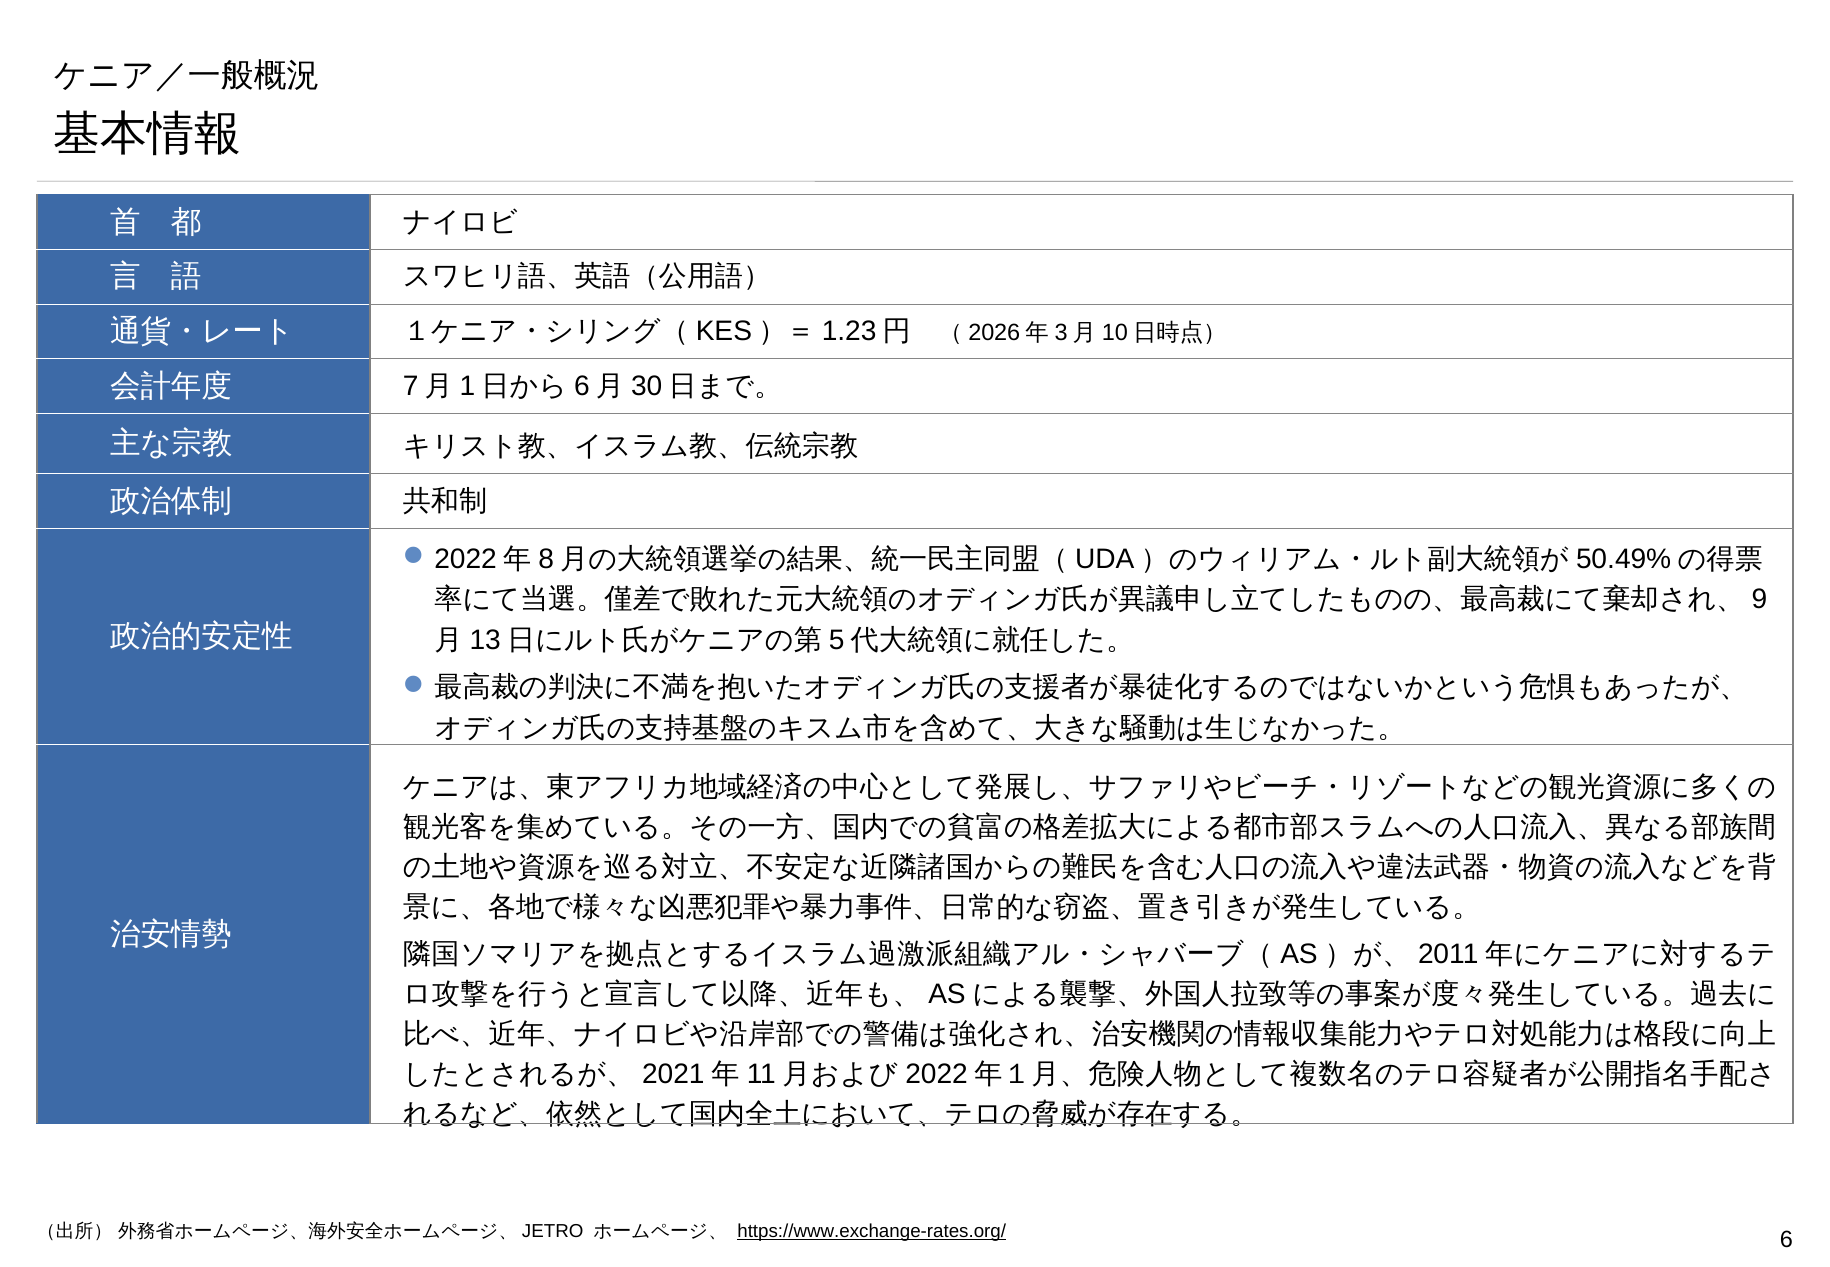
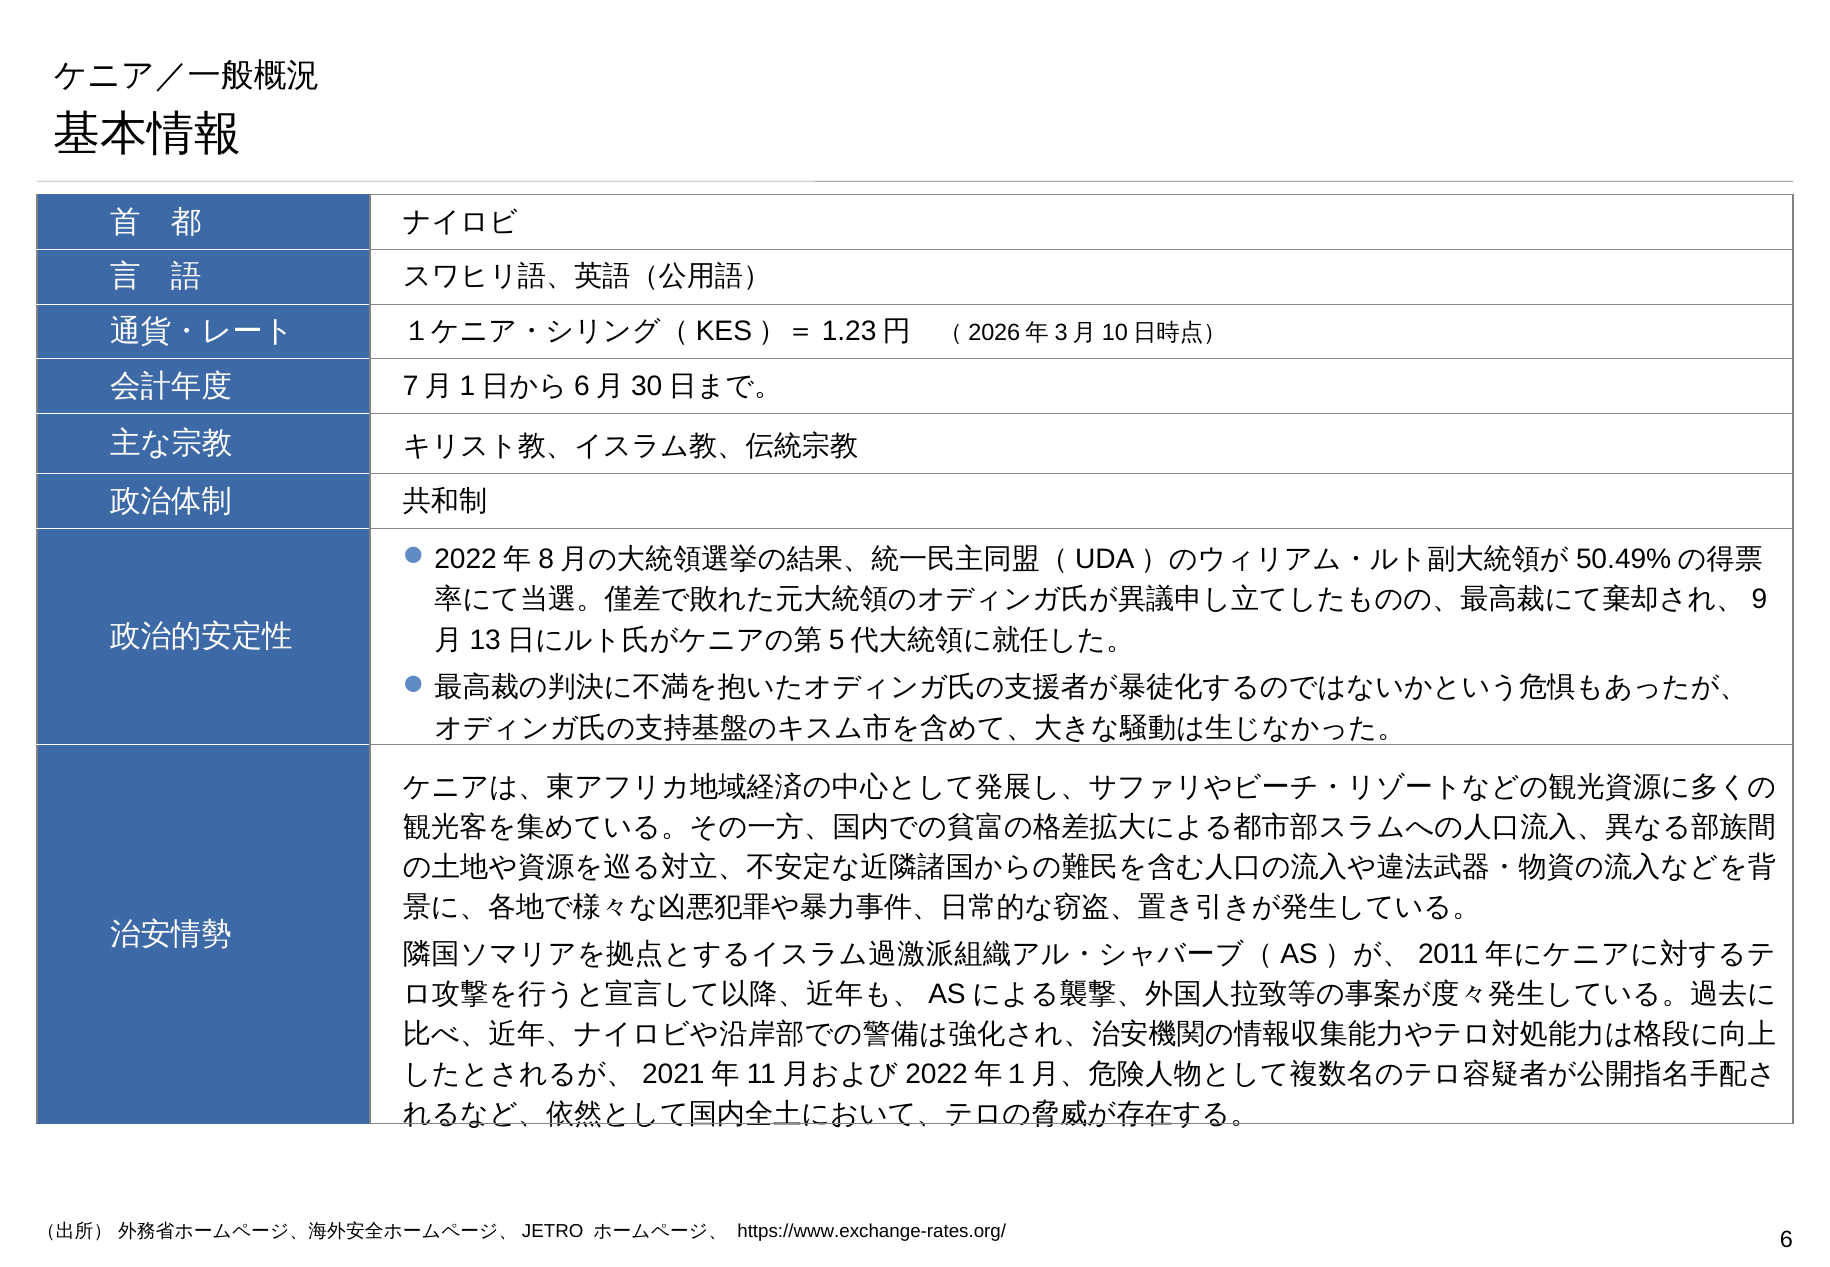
https://www.exchange-rates.org/ underline: present -> none
